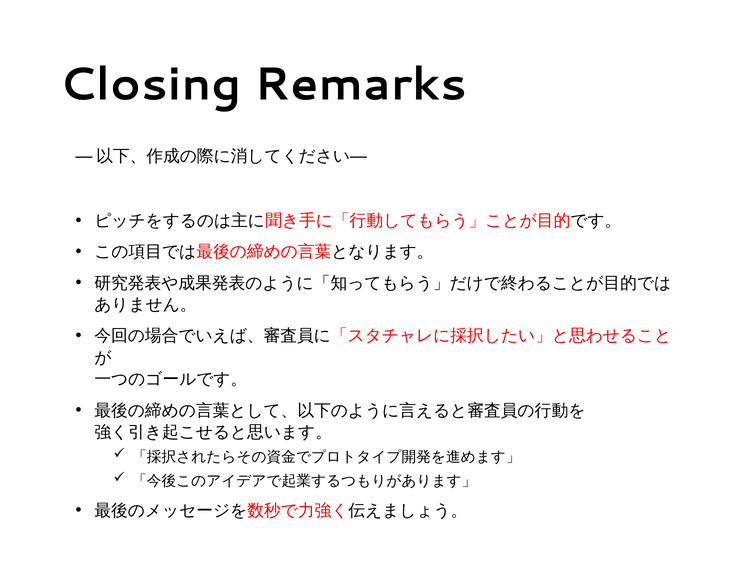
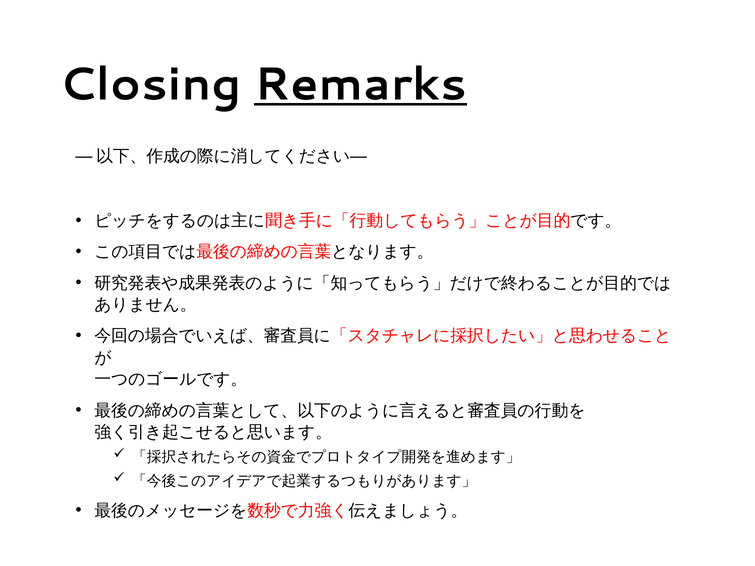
Remarks underline: none -> present
